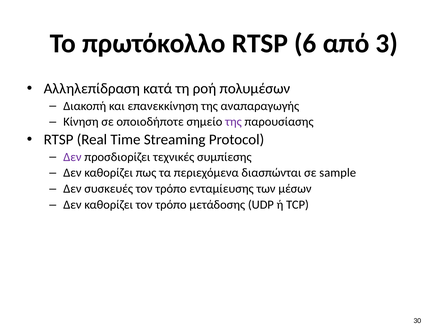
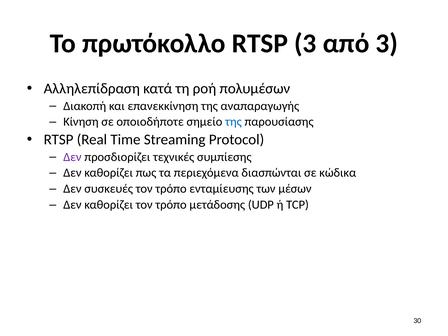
RTSP 6: 6 -> 3
της at (233, 122) colour: purple -> blue
sample: sample -> κώδικα
